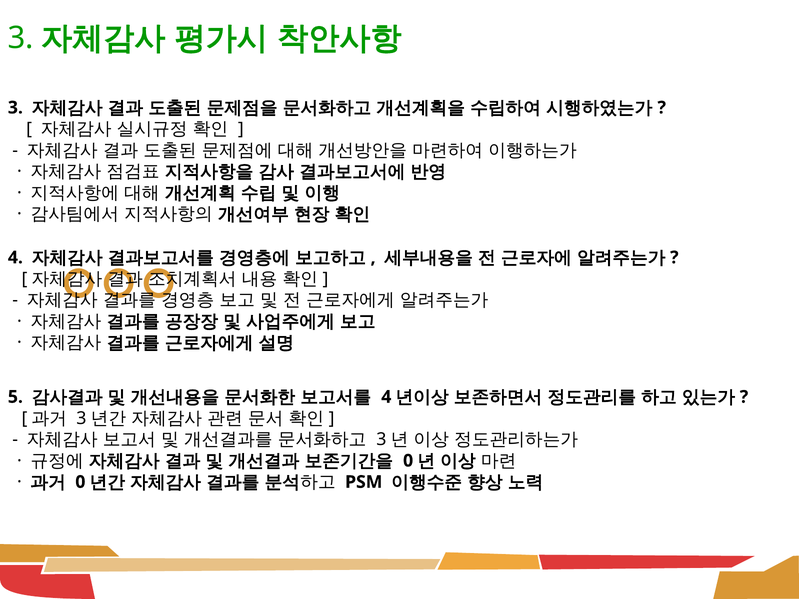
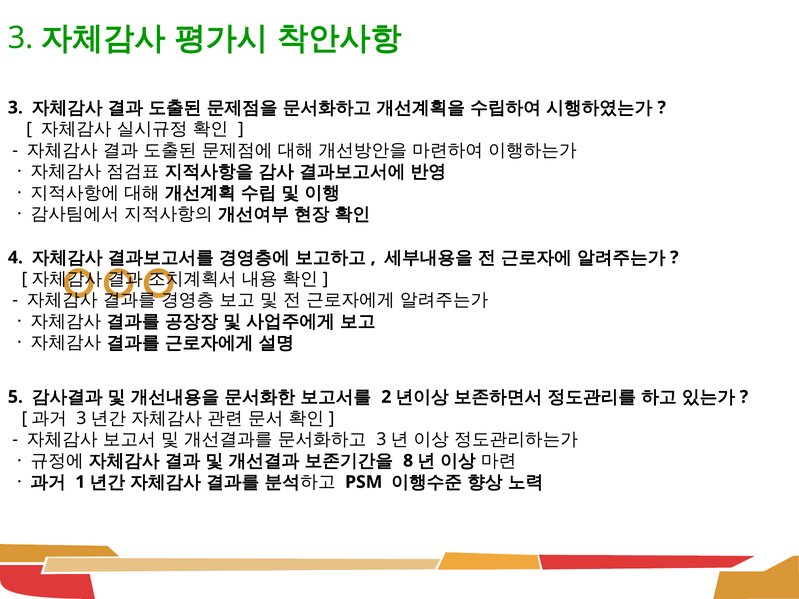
4 at (386, 397): 4 -> 2
0 at (408, 461): 0 -> 8
0 at (80, 482): 0 -> 1
